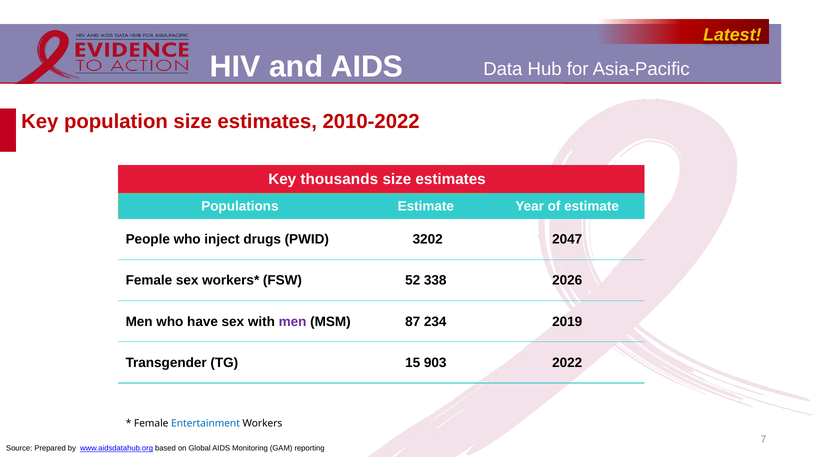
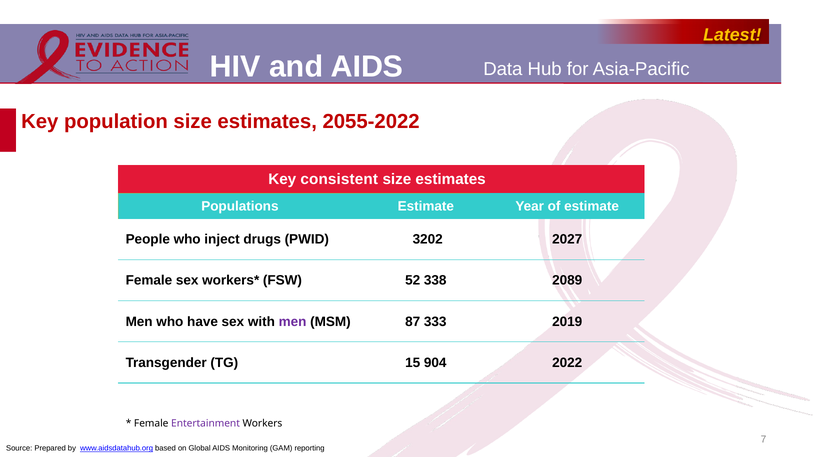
2010-2022: 2010-2022 -> 2055-2022
thousands: thousands -> consistent
2047: 2047 -> 2027
2026: 2026 -> 2089
234: 234 -> 333
903: 903 -> 904
Entertainment colour: blue -> purple
